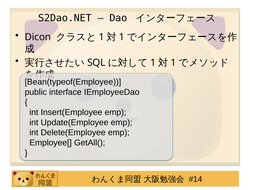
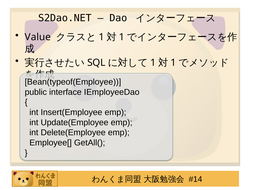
Dicon: Dicon -> Value
